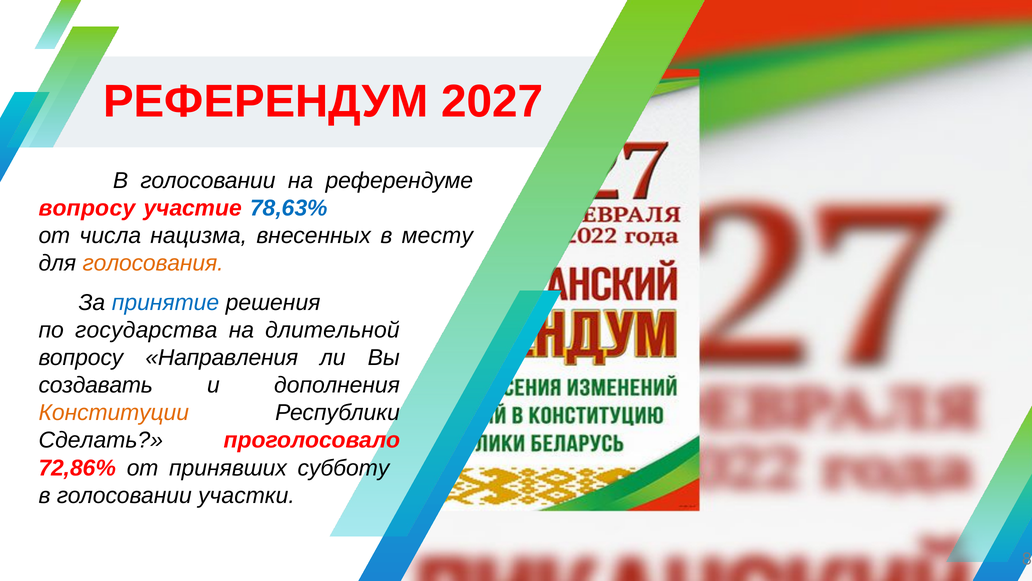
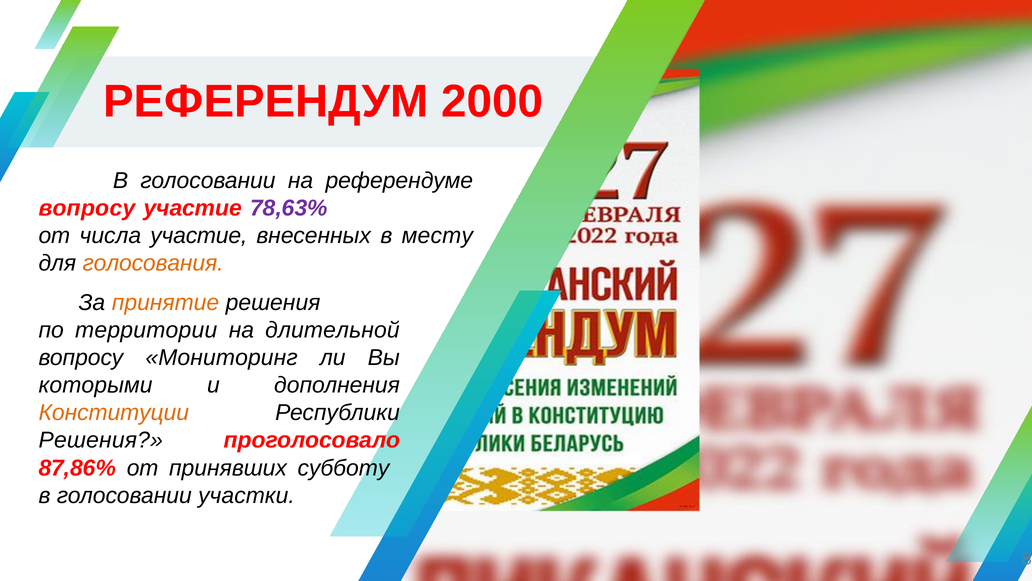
2027: 2027 -> 2000
78,63% colour: blue -> purple
числа нацизма: нацизма -> участие
принятие colour: blue -> orange
государства: государства -> территории
Направления: Направления -> Мониторинг
создавать: создавать -> которыми
Сделать at (101, 440): Сделать -> Решения
72,86%: 72,86% -> 87,86%
